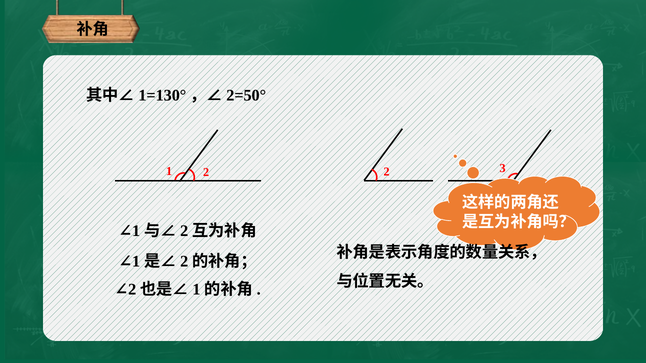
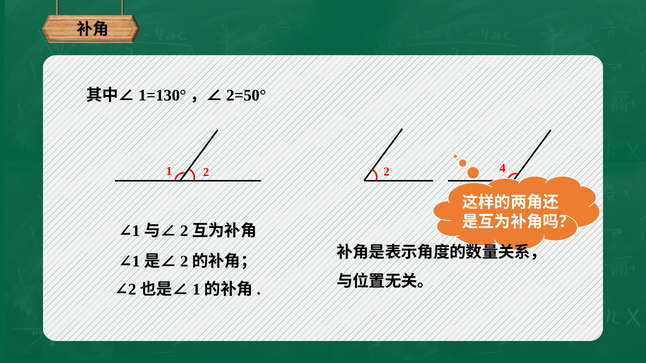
3: 3 -> 4
